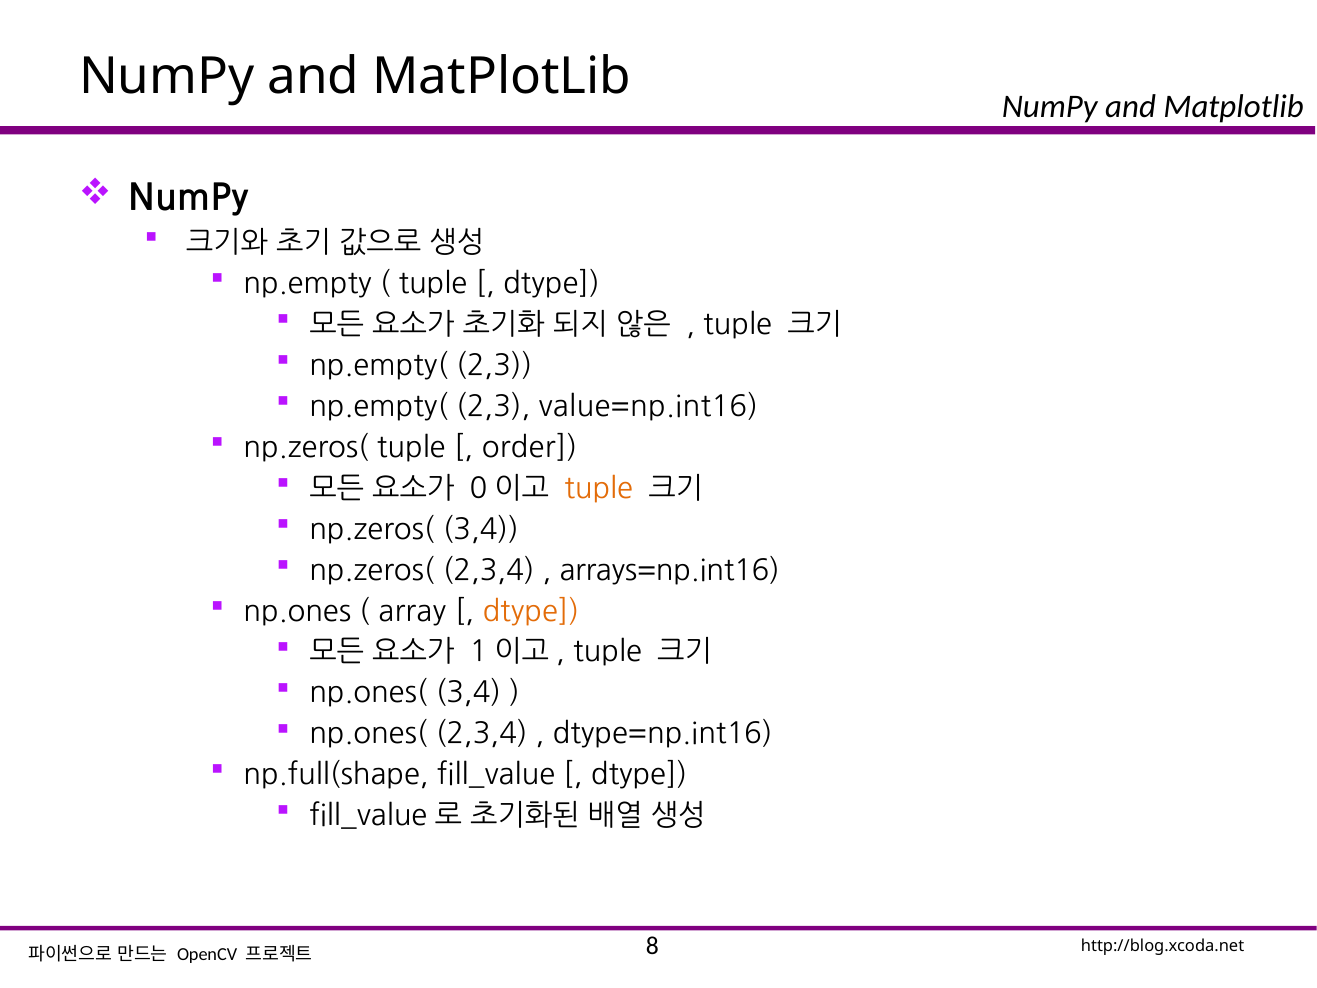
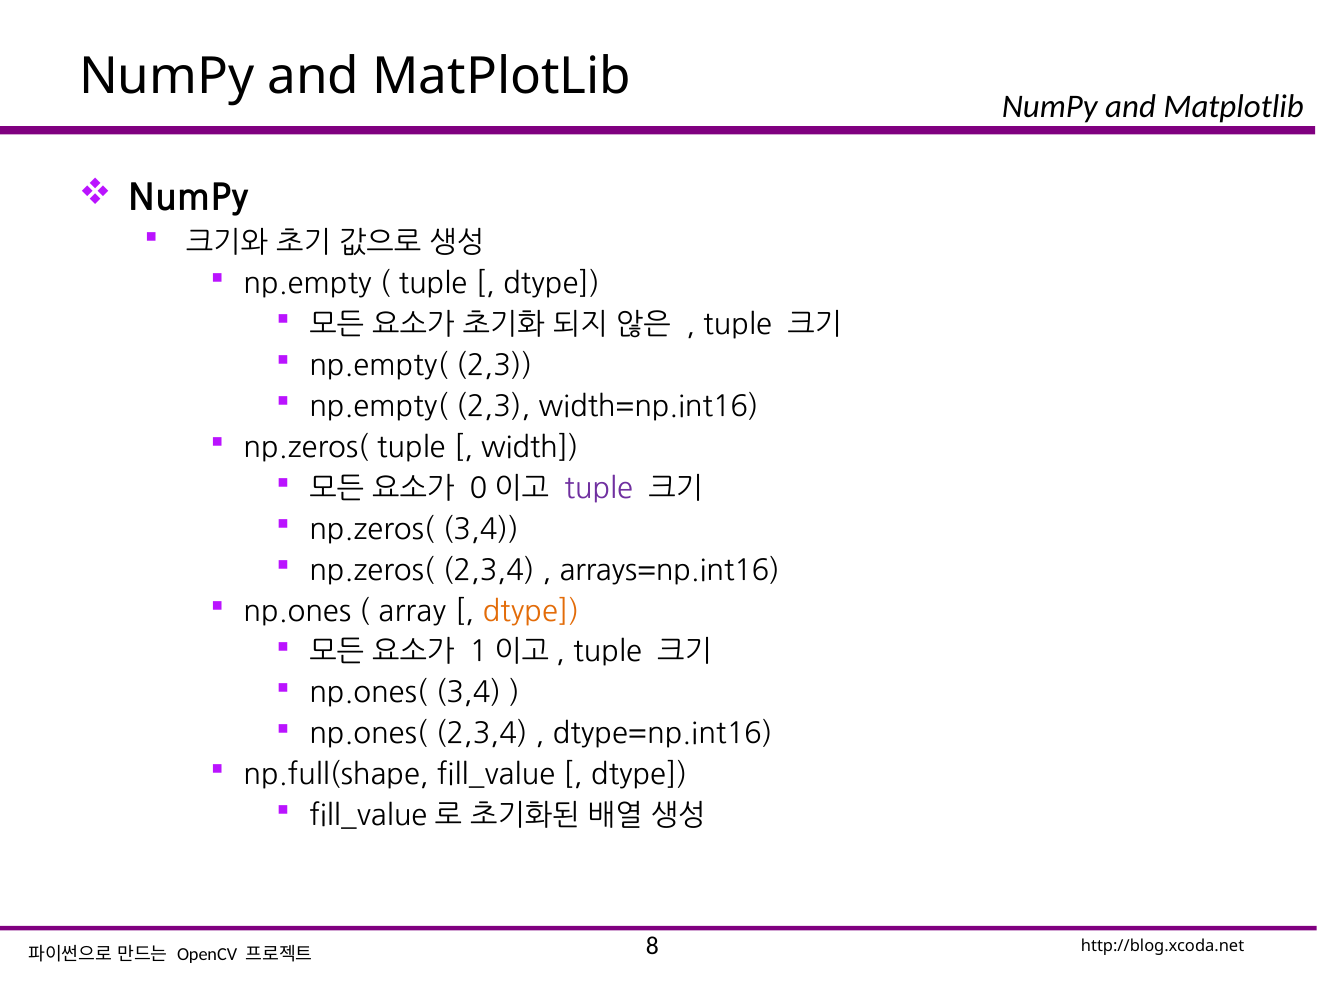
value=np.int16: value=np.int16 -> width=np.int16
order: order -> width
tuple at (599, 488) colour: orange -> purple
